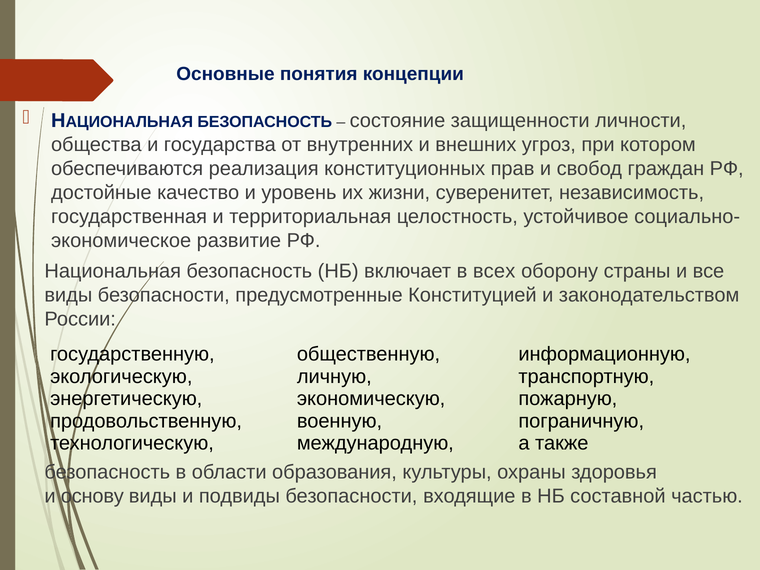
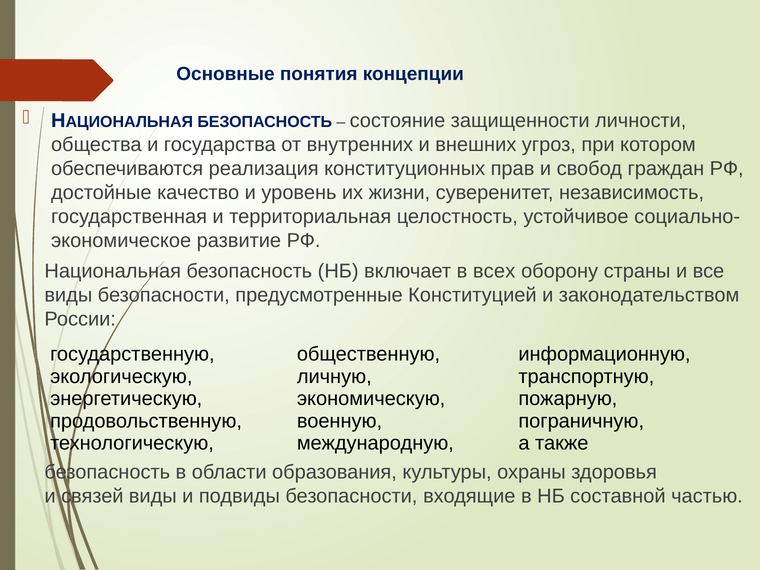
основу: основу -> связей
